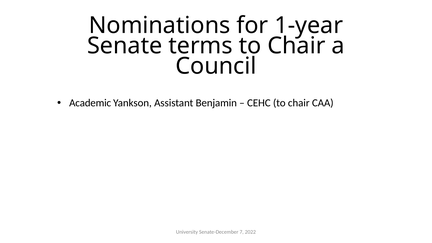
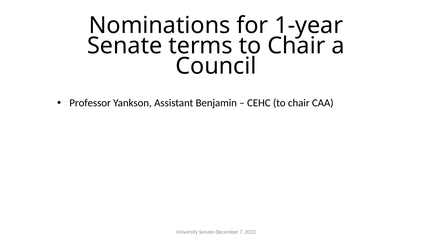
Academic: Academic -> Professor
